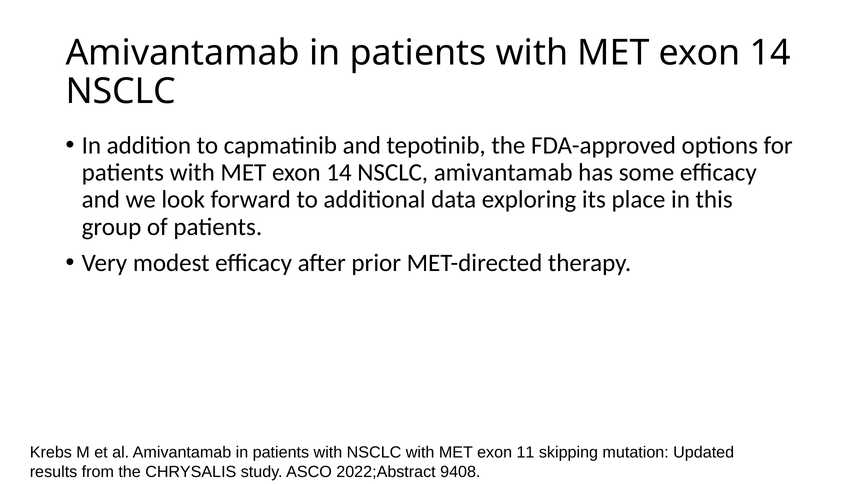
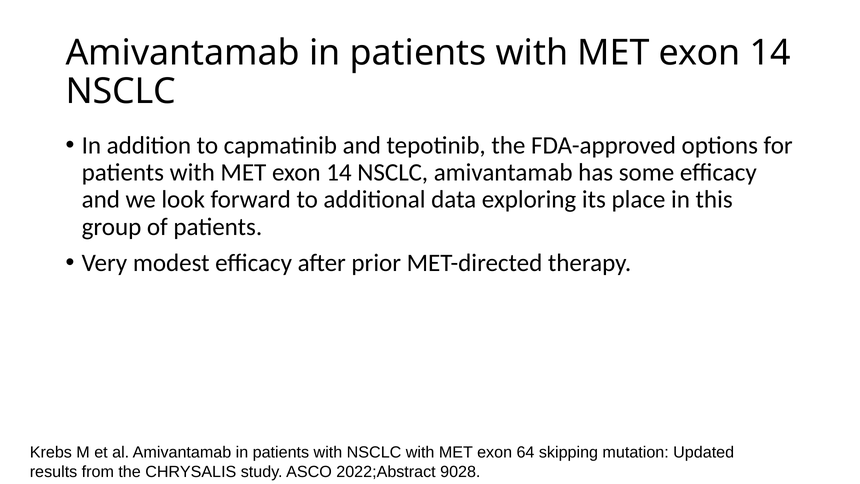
11: 11 -> 64
9408: 9408 -> 9028
